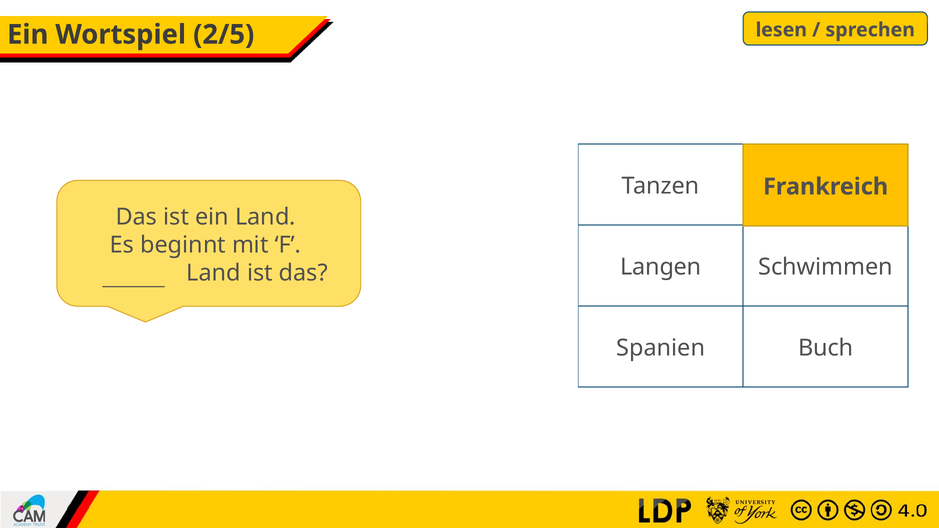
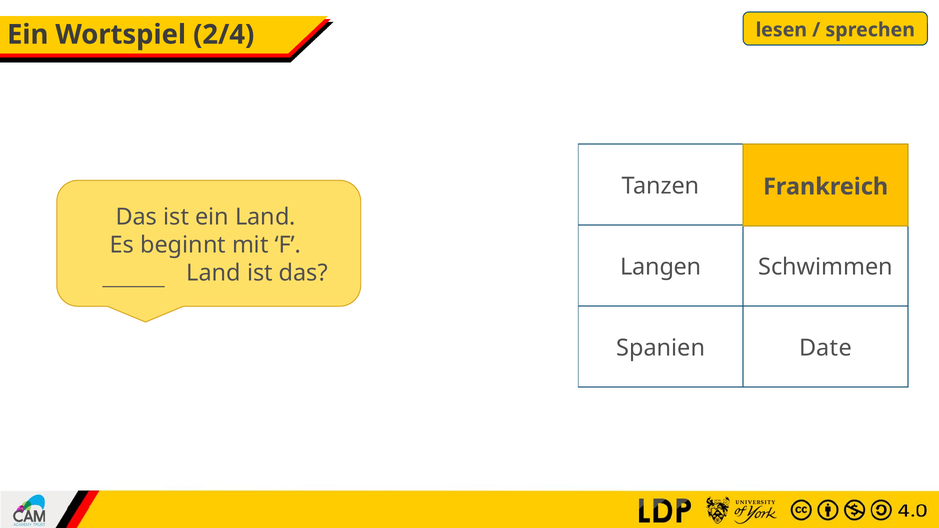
2/5: 2/5 -> 2/4
Buch: Buch -> Date
